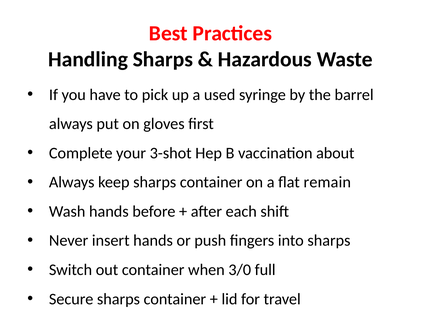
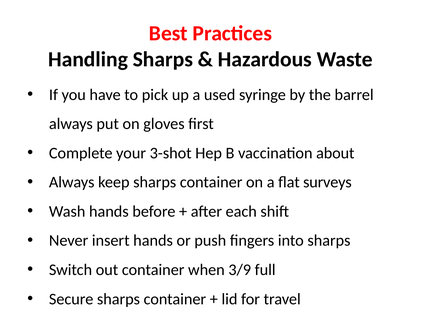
remain: remain -> surveys
3/0: 3/0 -> 3/9
